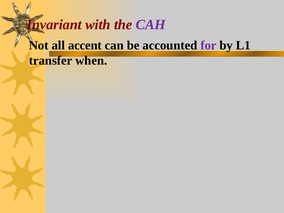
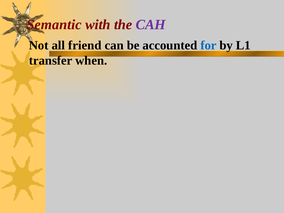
Invariant: Invariant -> Semantic
accent: accent -> friend
for colour: purple -> blue
